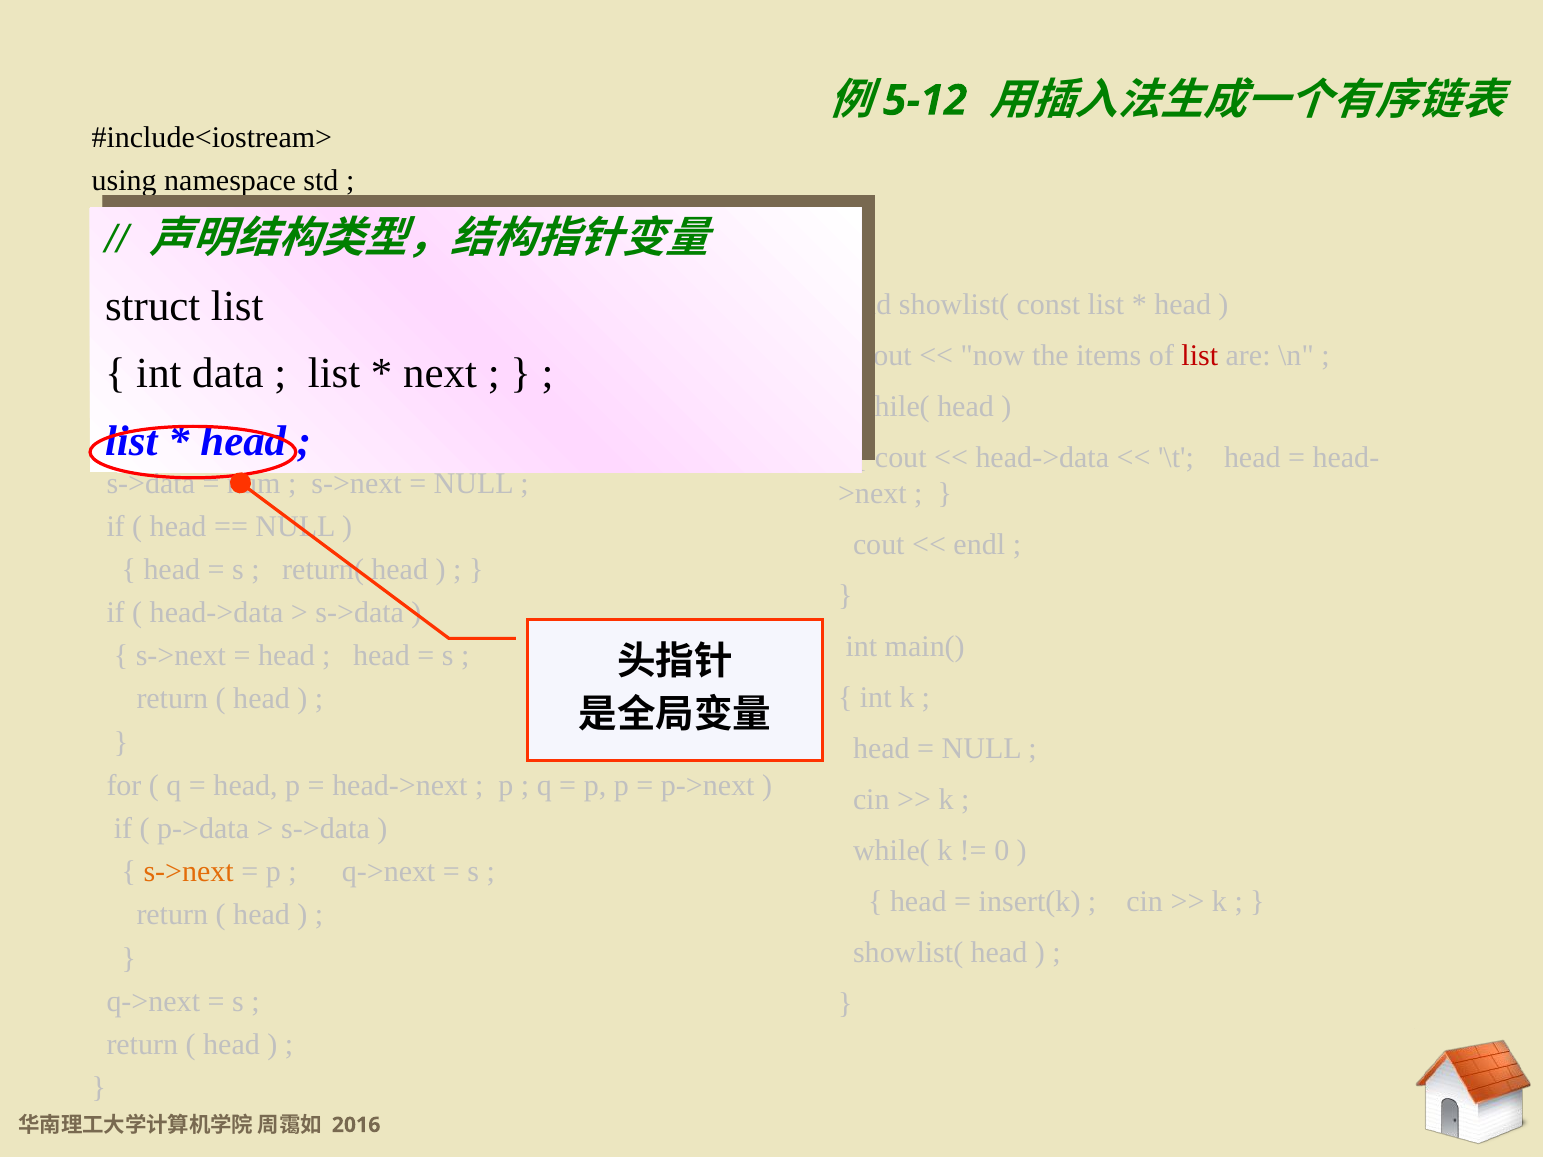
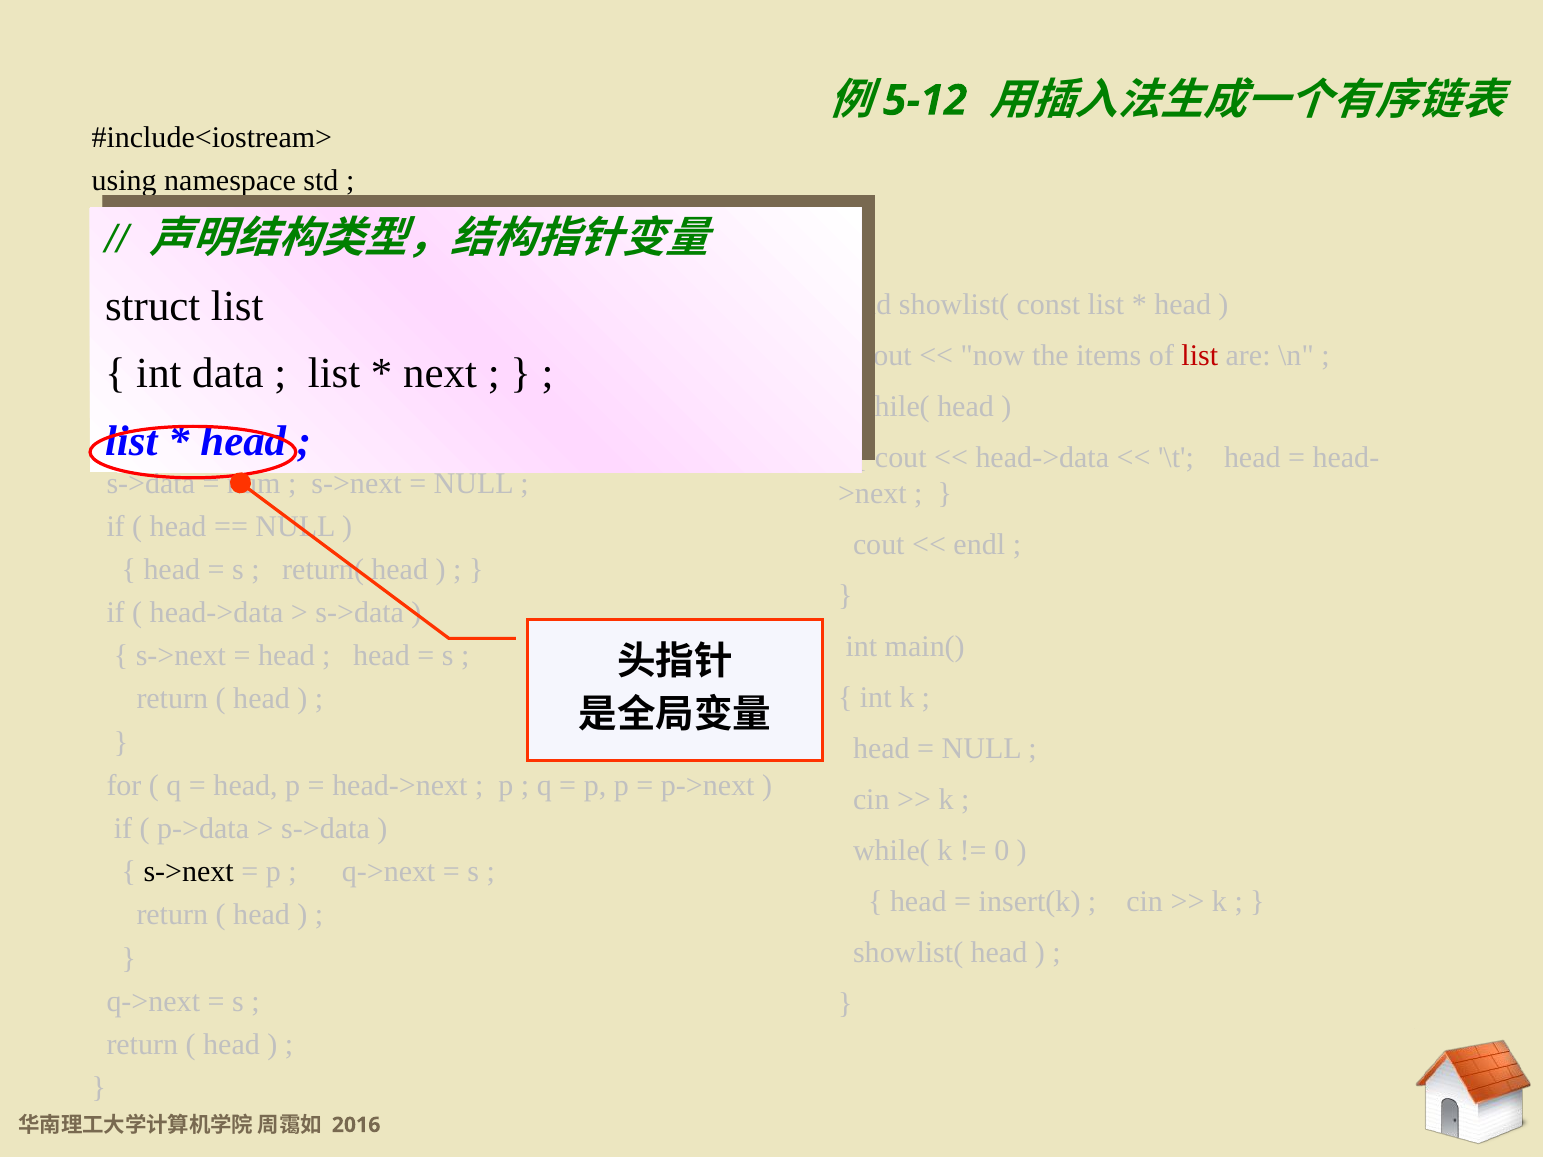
s->next at (189, 872) colour: orange -> black
